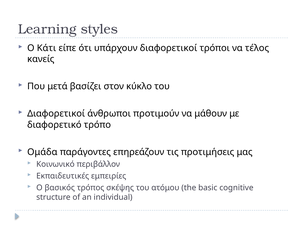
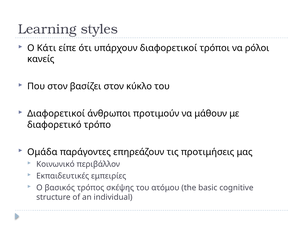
τέλος: τέλος -> ρόλοι
Που μετά: μετά -> στον
